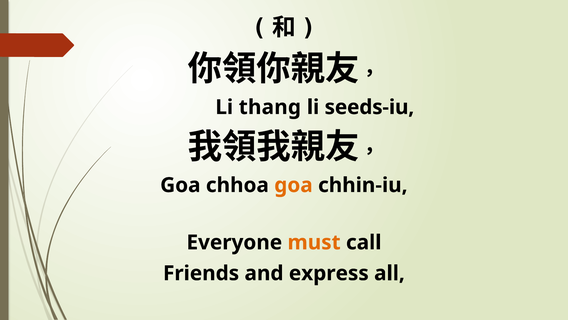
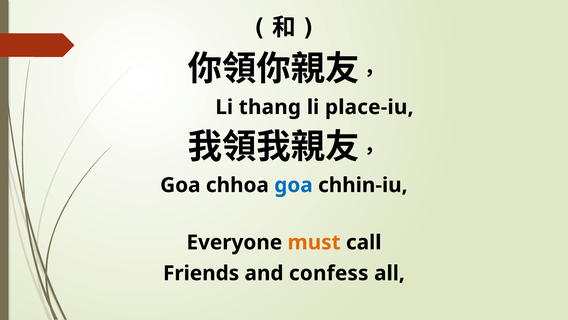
seeds-iu: seeds-iu -> place-iu
goa at (293, 185) colour: orange -> blue
express: express -> confess
